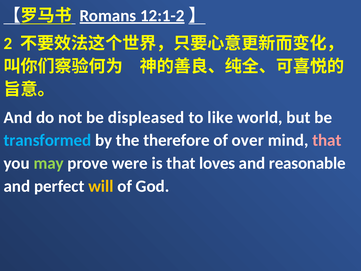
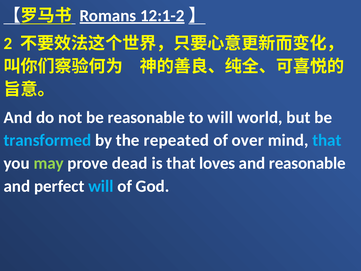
be displeased: displeased -> reasonable
to like: like -> will
therefore: therefore -> repeated
that at (327, 140) colour: pink -> light blue
were: were -> dead
will at (101, 186) colour: yellow -> light blue
